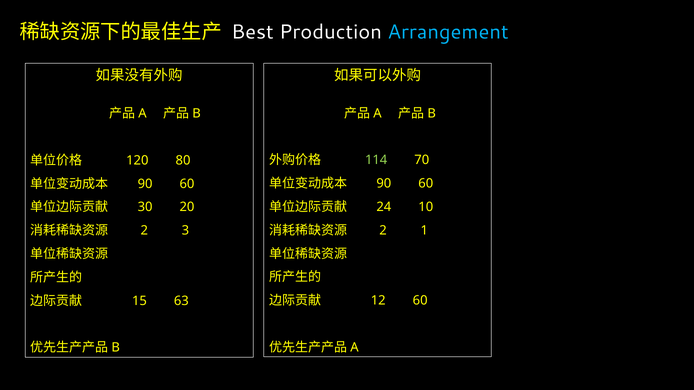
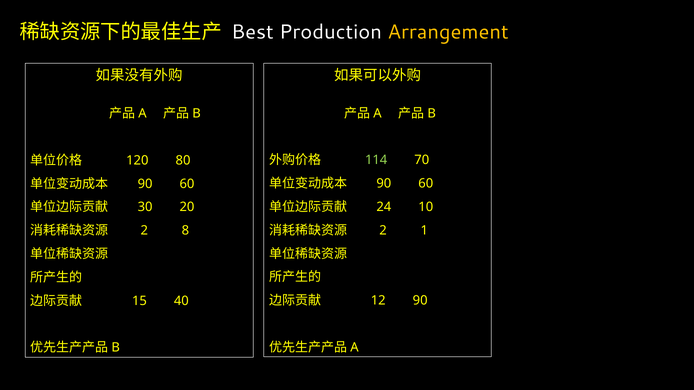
Arrangement colour: light blue -> yellow
3: 3 -> 8
12 60: 60 -> 90
63: 63 -> 40
